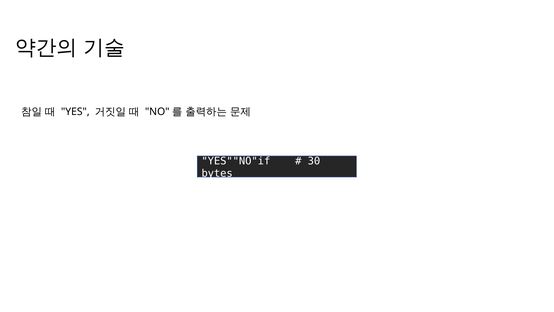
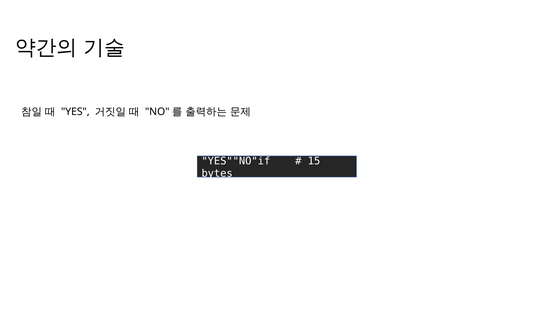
30: 30 -> 15
